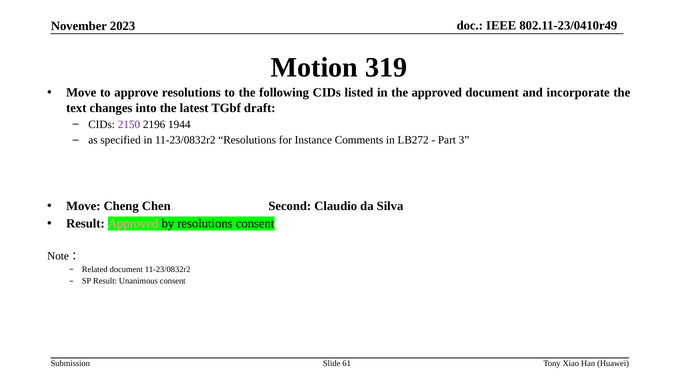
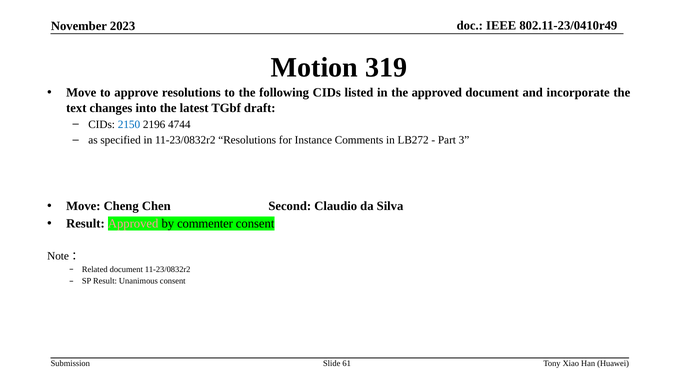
2150 colour: purple -> blue
1944: 1944 -> 4744
by resolutions: resolutions -> commenter
